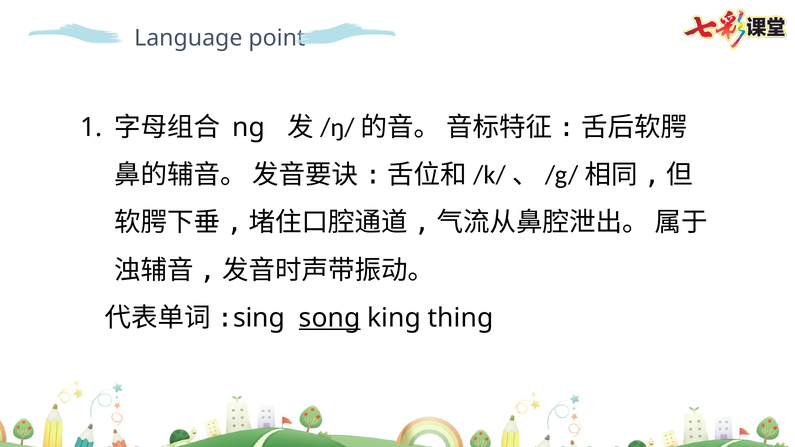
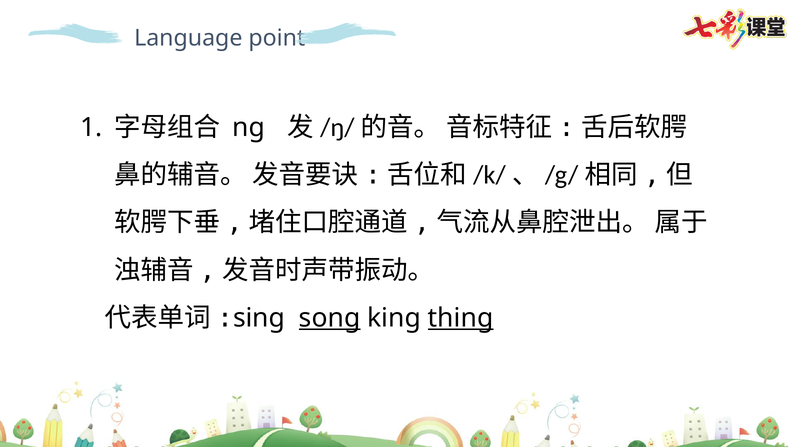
thing underline: none -> present
